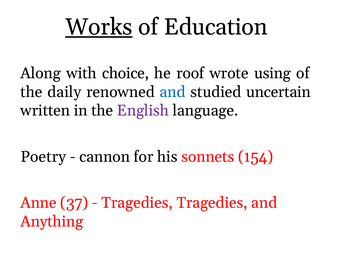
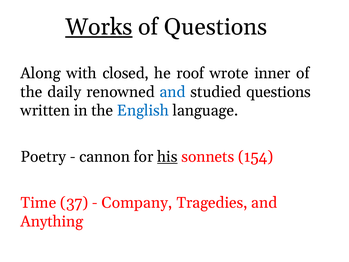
of Education: Education -> Questions
choice: choice -> closed
using: using -> inner
studied uncertain: uncertain -> questions
English colour: purple -> blue
his underline: none -> present
Anne: Anne -> Time
Tragedies at (137, 203): Tragedies -> Company
